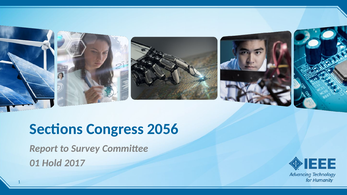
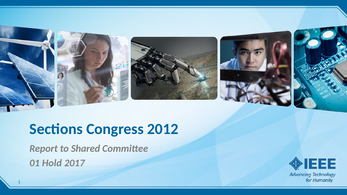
2056: 2056 -> 2012
Survey: Survey -> Shared
